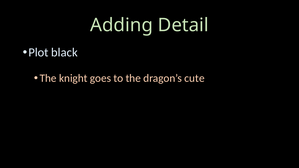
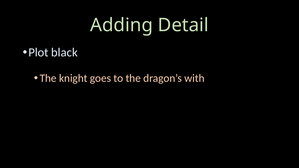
cute: cute -> with
